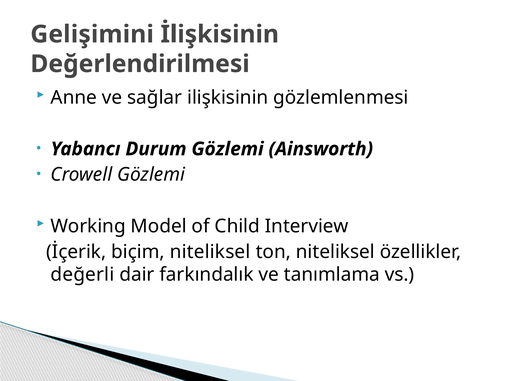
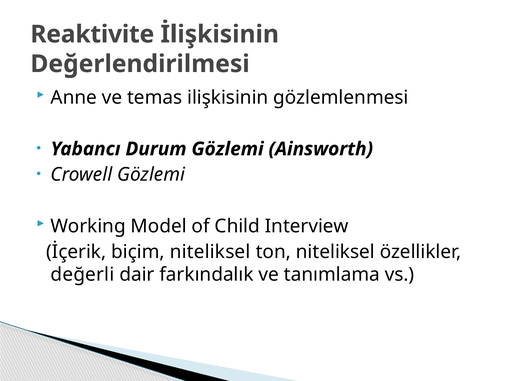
Gelişimini: Gelişimini -> Reaktivite
sağlar: sağlar -> temas
